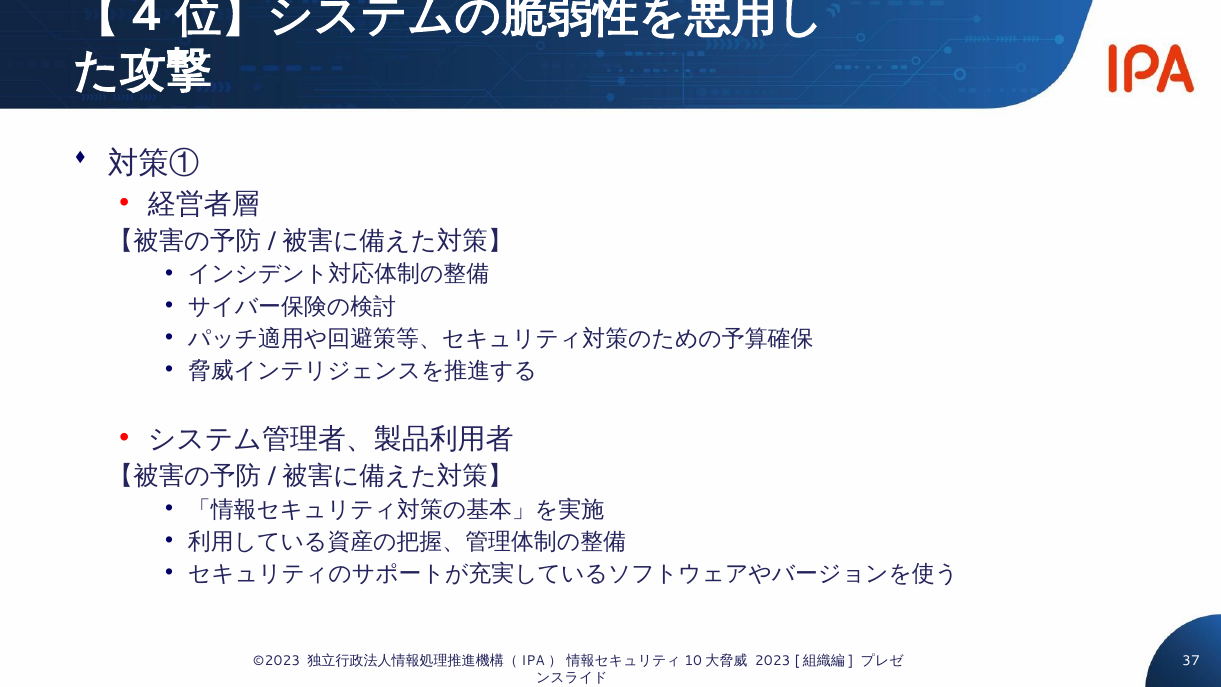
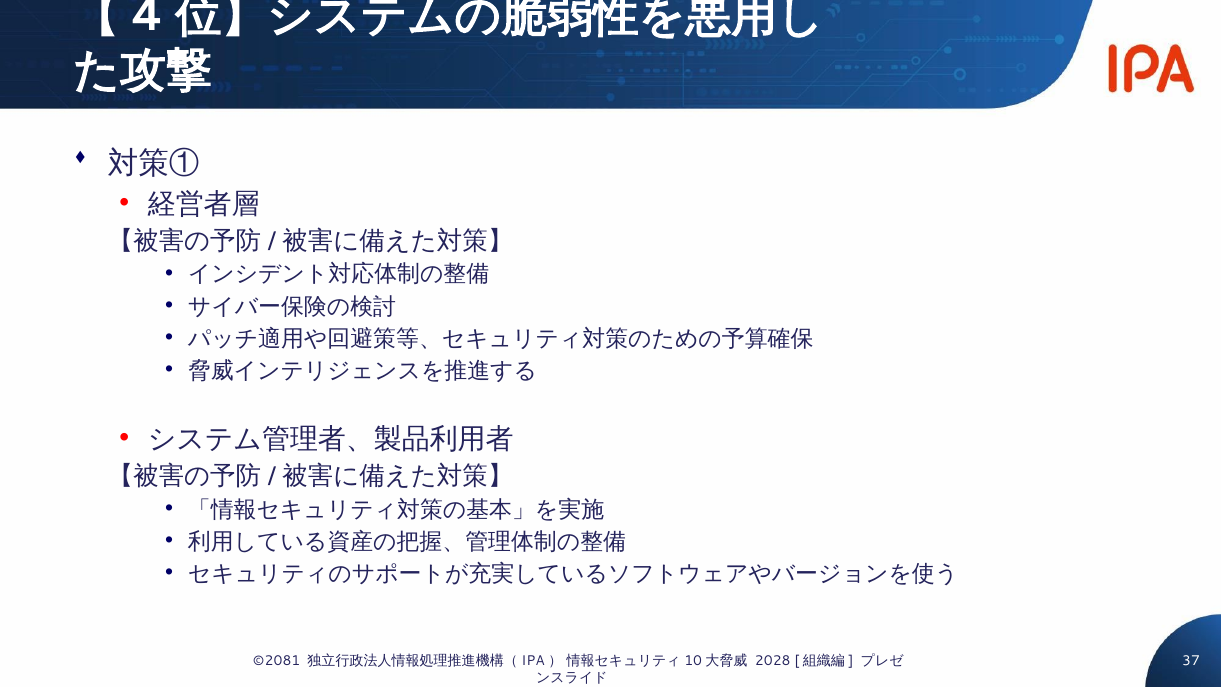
©2023: ©2023 -> ©2081
2023: 2023 -> 2028
